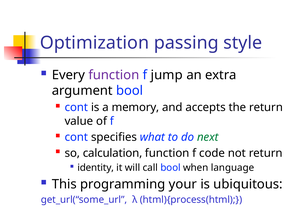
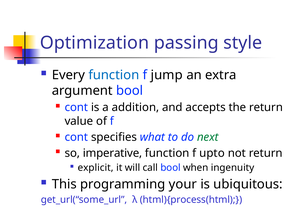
function at (114, 75) colour: purple -> blue
memory: memory -> addition
calculation: calculation -> imperative
code: code -> upto
identity: identity -> explicit
language: language -> ingenuity
